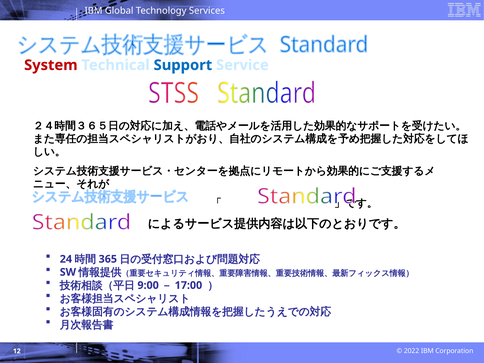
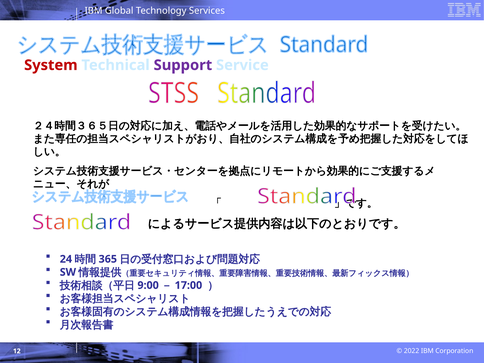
Support colour: blue -> purple
